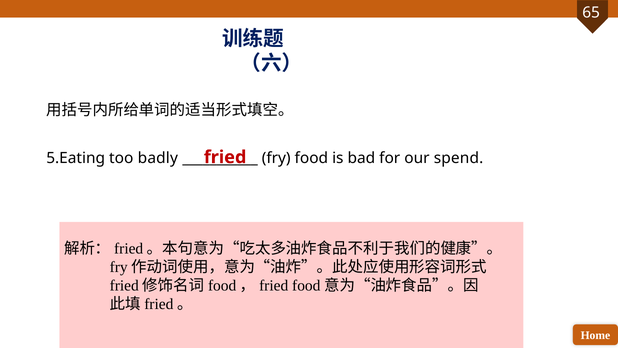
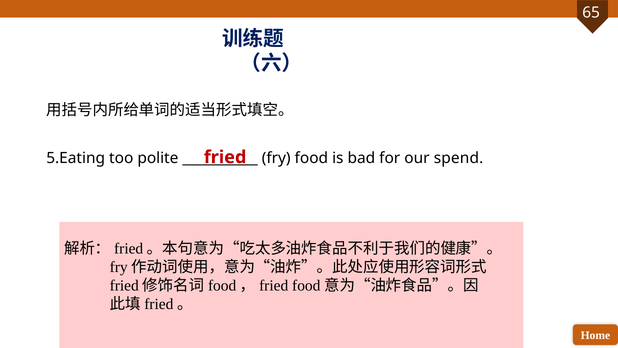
badly: badly -> polite
